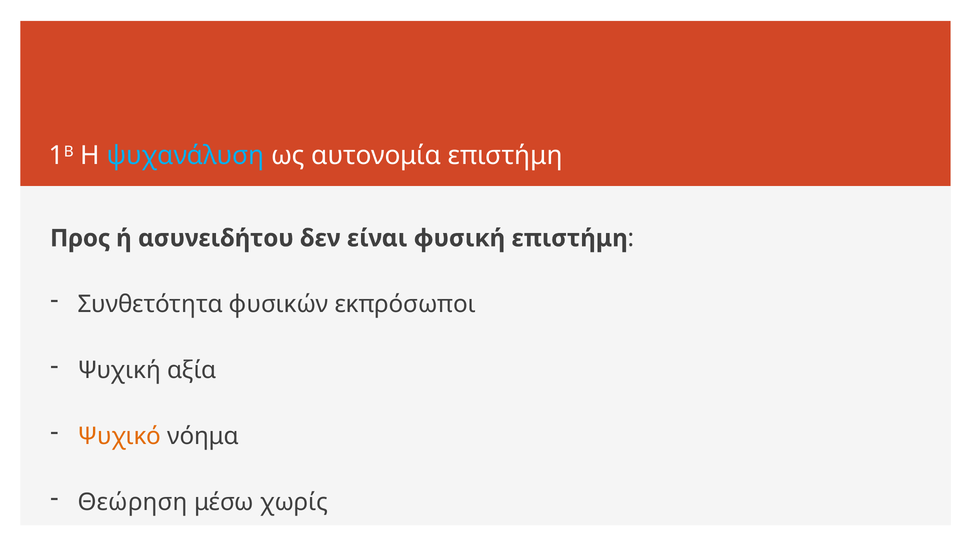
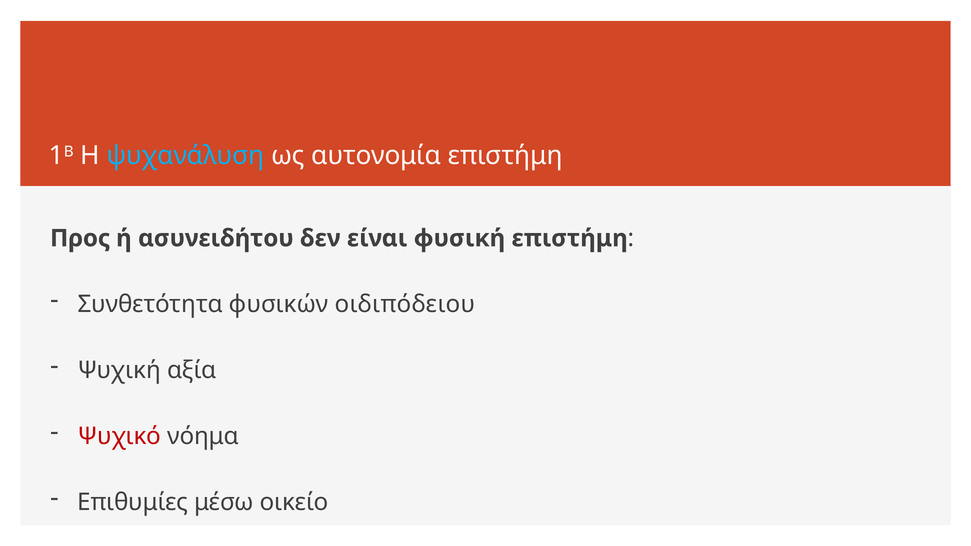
εκπρόσωποι: εκπρόσωποι -> οιδιπόδειου
Ψυχικό colour: orange -> red
Θεώρηση: Θεώρηση -> Επιθυμίες
χωρίς: χωρίς -> οικείο
